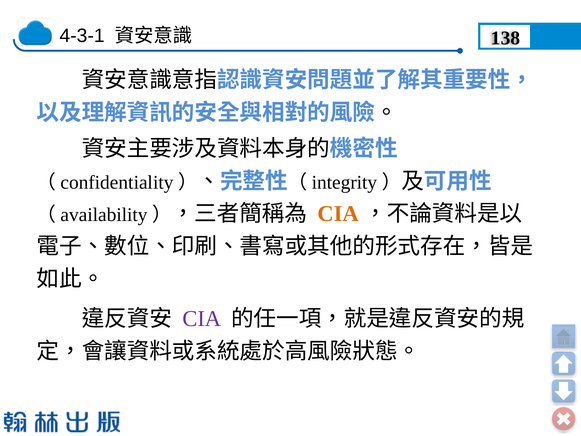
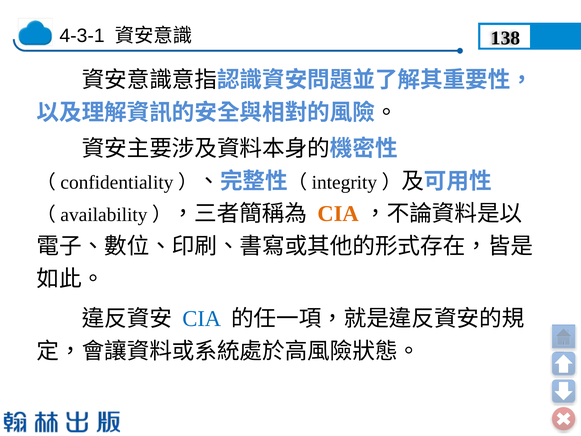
CIA at (202, 318) colour: purple -> blue
